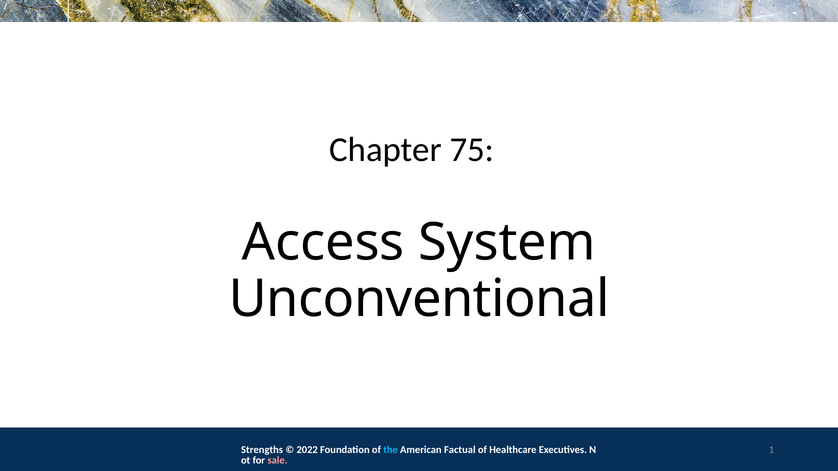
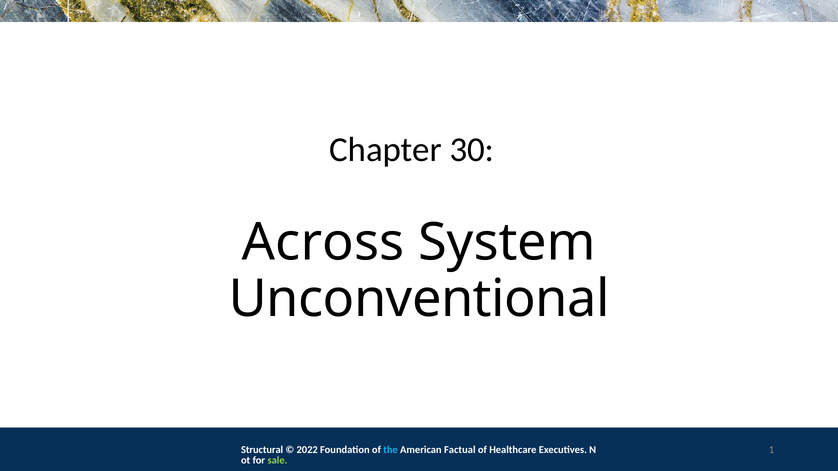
75: 75 -> 30
Access: Access -> Across
Strengths: Strengths -> Structural
sale colour: pink -> light green
